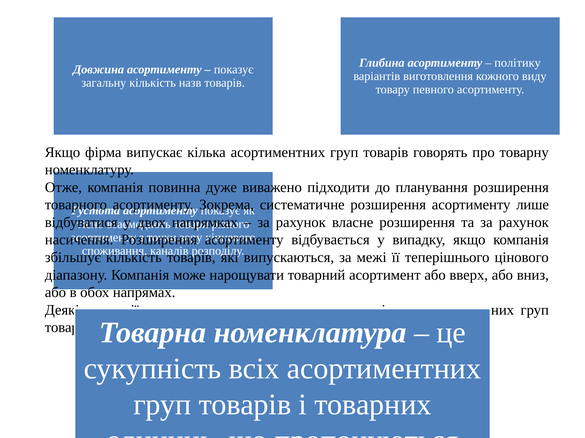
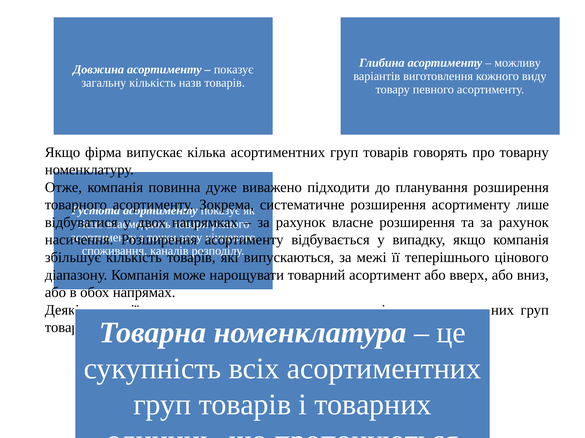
політику: політику -> можливу
